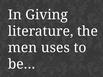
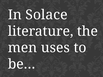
Giving: Giving -> Solace
